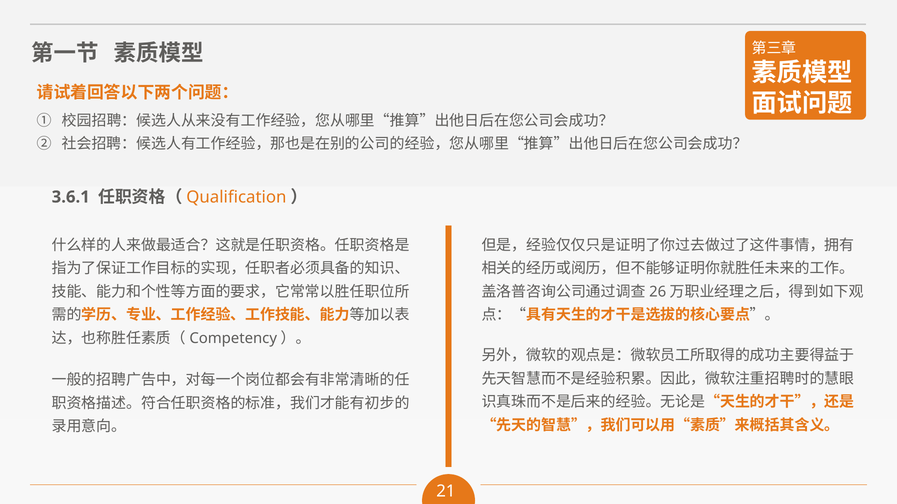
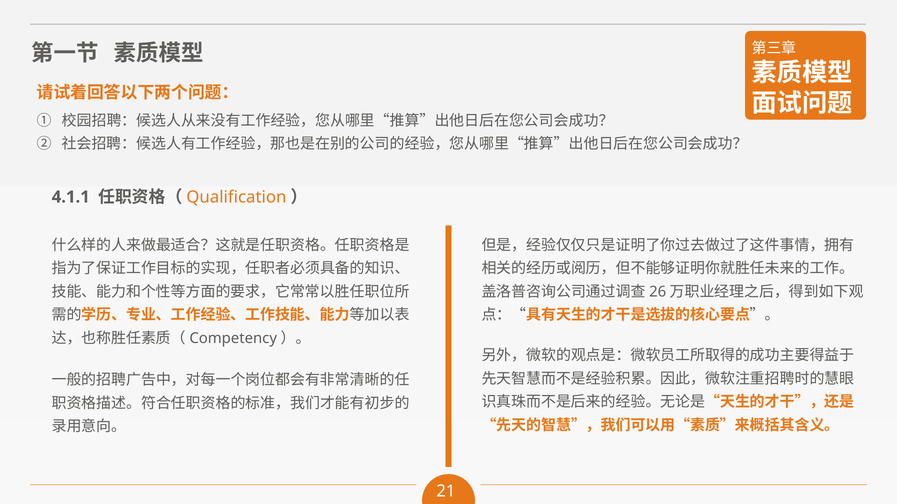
3.6.1: 3.6.1 -> 4.1.1
